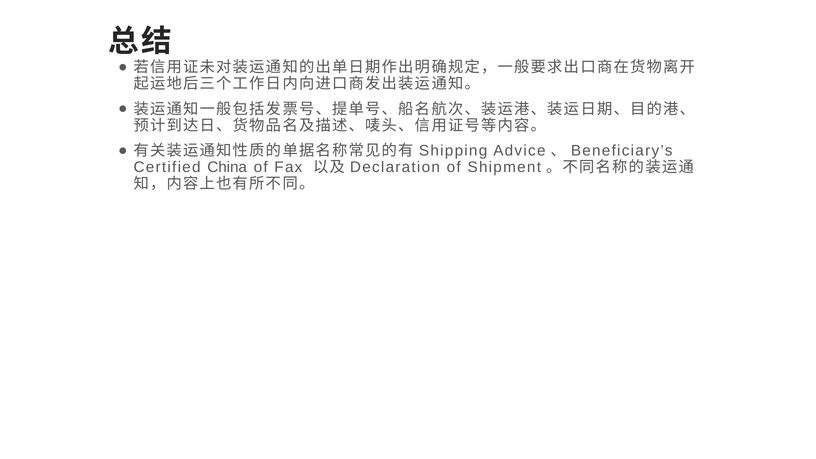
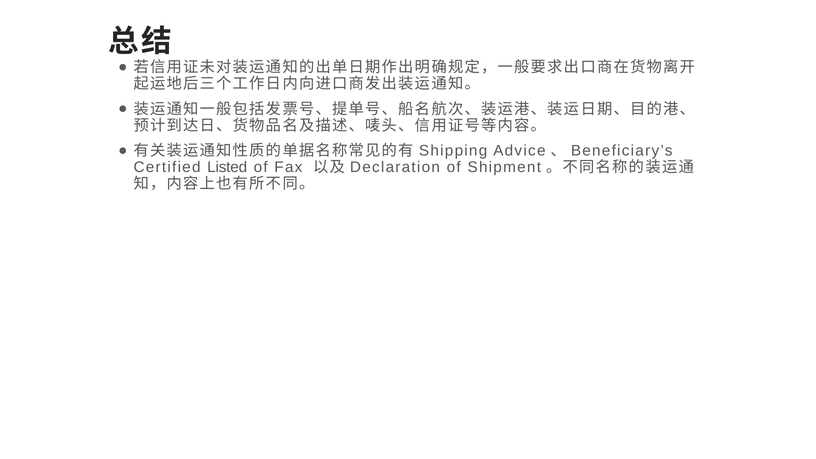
China: China -> Listed
